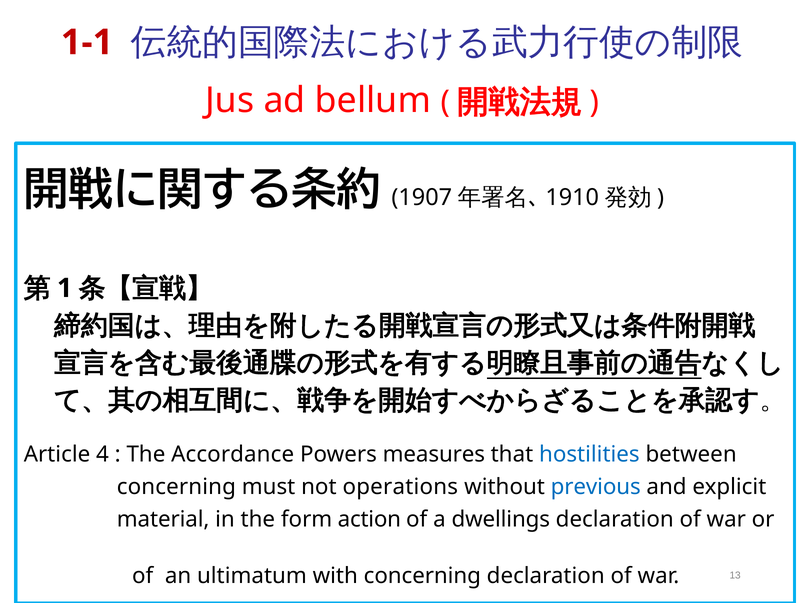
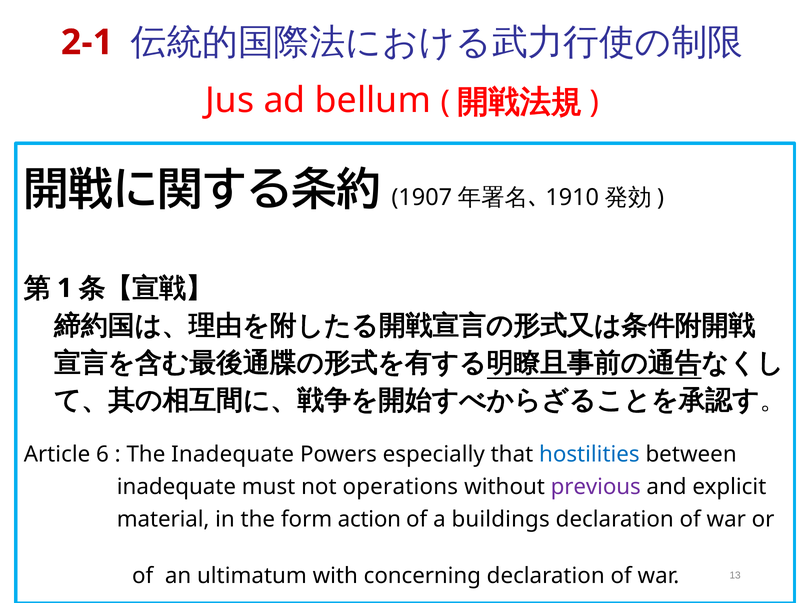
1-1: 1-1 -> 2-1
4: 4 -> 6
The Accordance: Accordance -> Inadequate
measures: measures -> especially
concerning at (176, 487): concerning -> inadequate
previous colour: blue -> purple
dwellings: dwellings -> buildings
